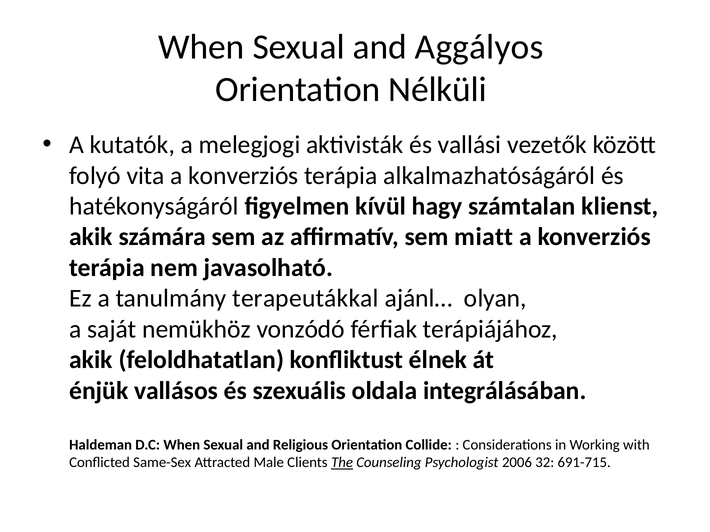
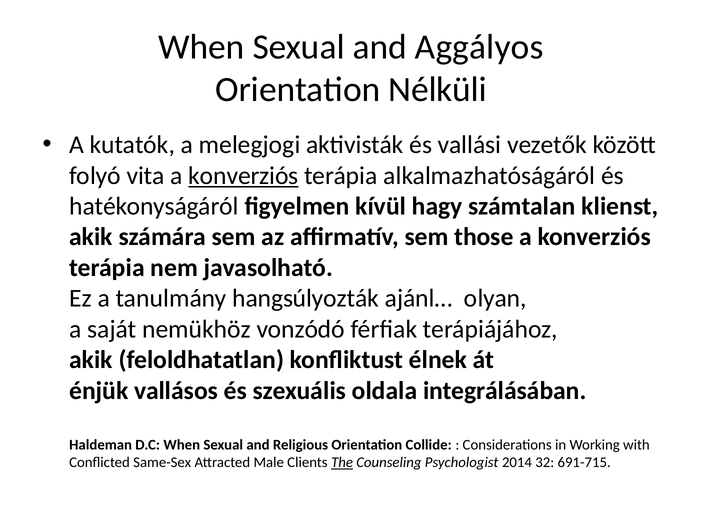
konverziós at (243, 176) underline: none -> present
miatt: miatt -> those
terapeutákkal: terapeutákkal -> hangsúlyozták
2006: 2006 -> 2014
